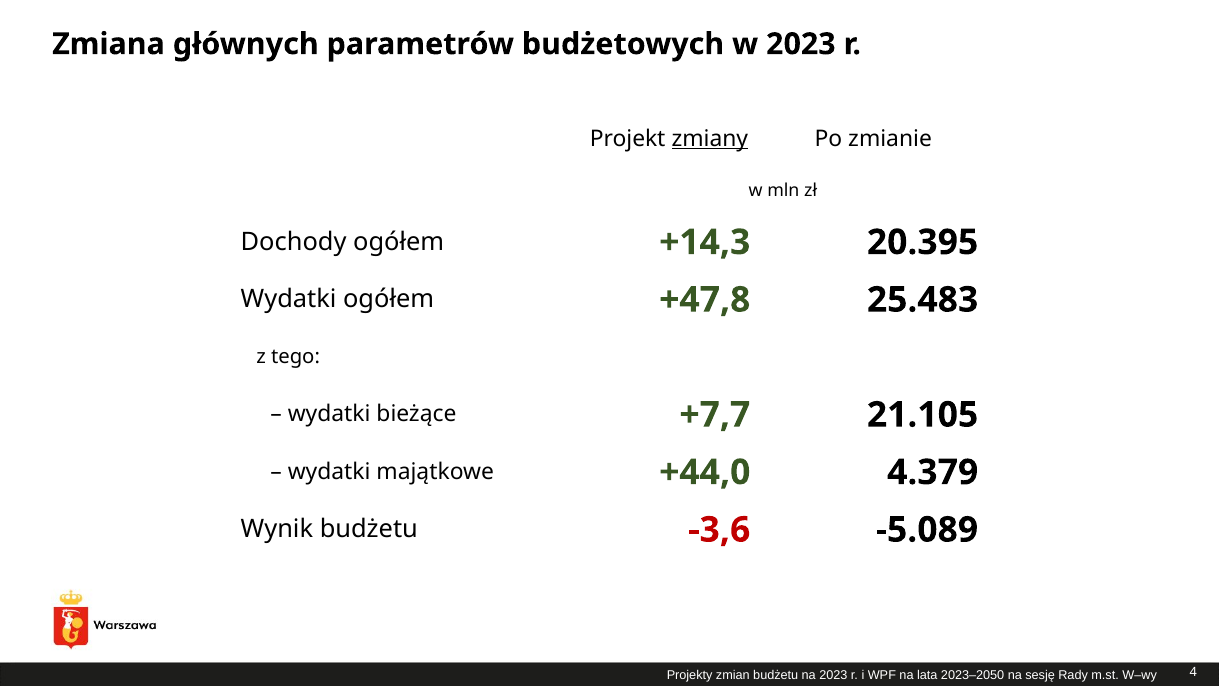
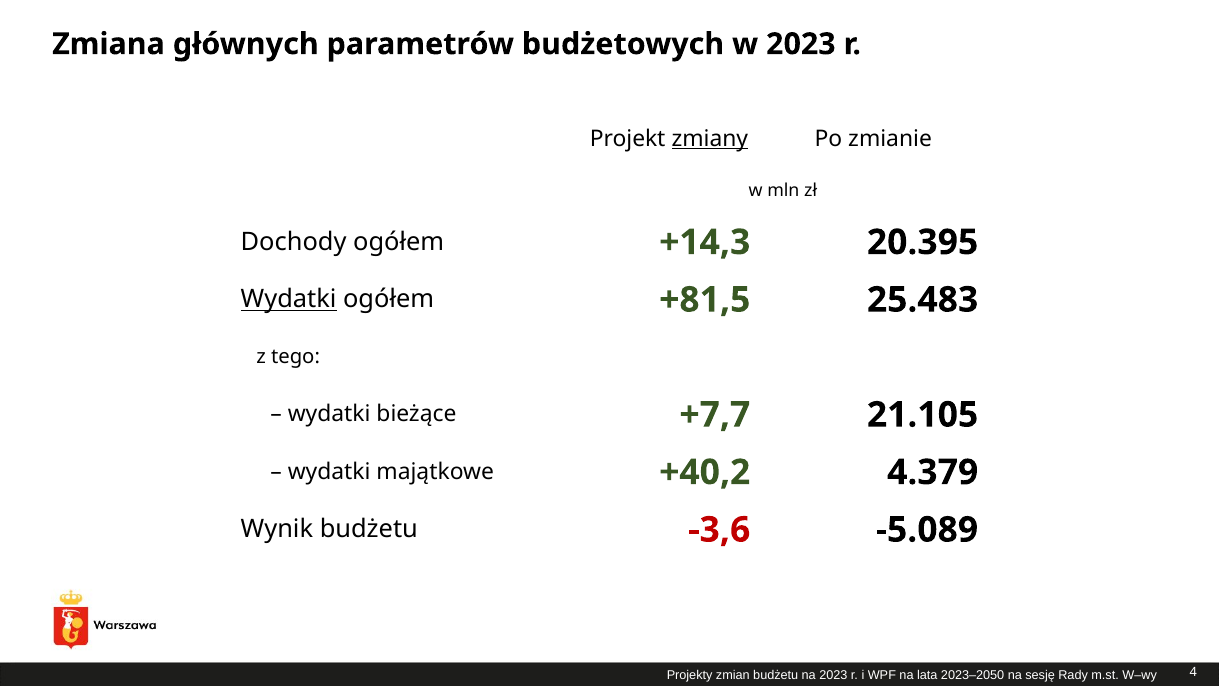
Wydatki at (289, 299) underline: none -> present
+47,8: +47,8 -> +81,5
+44,0: +44,0 -> +40,2
